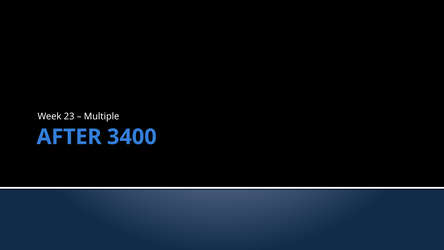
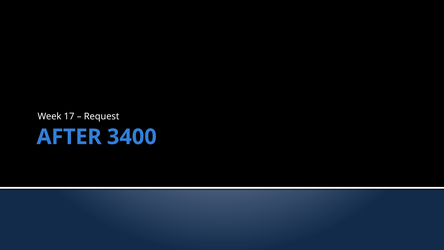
23: 23 -> 17
Multiple: Multiple -> Request
